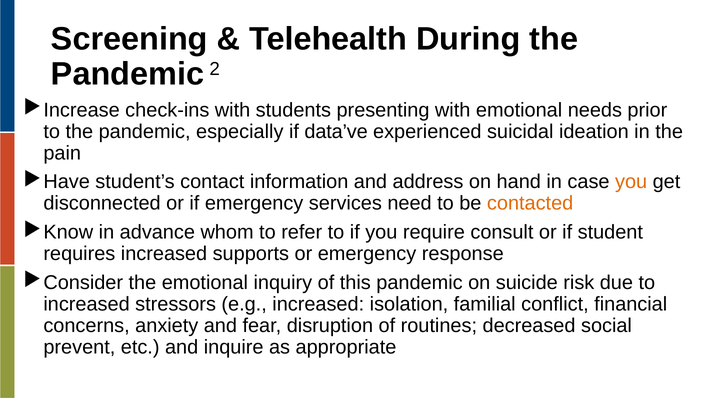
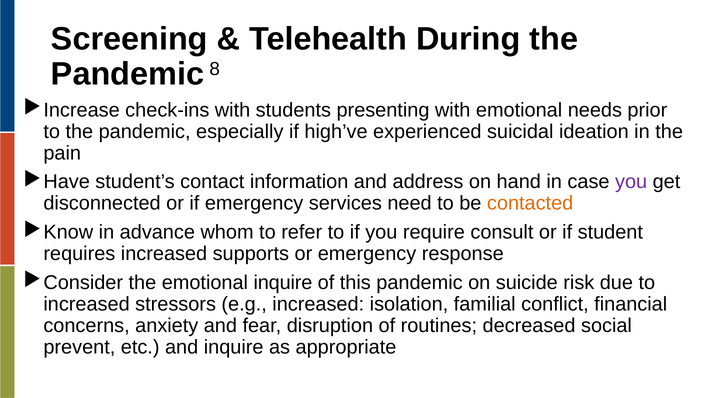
2: 2 -> 8
data’ve: data’ve -> high’ve
you at (631, 182) colour: orange -> purple
emotional inquiry: inquiry -> inquire
